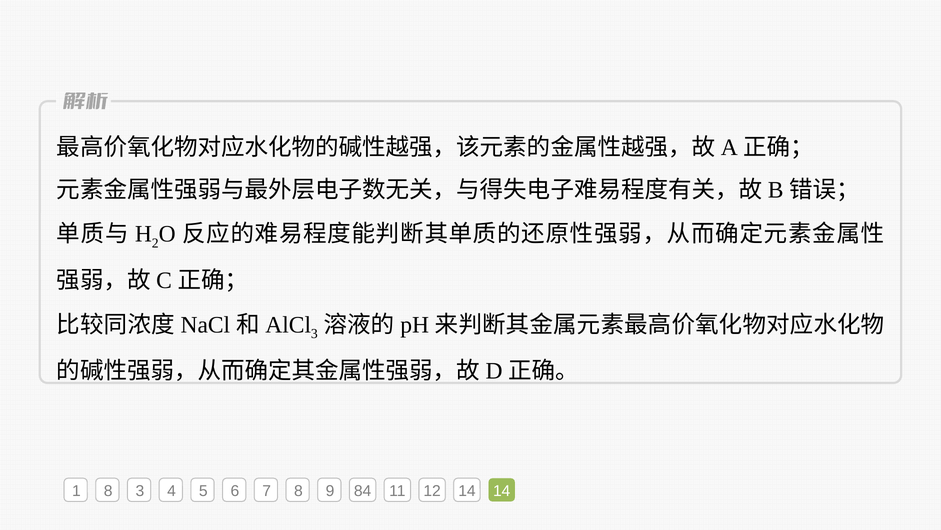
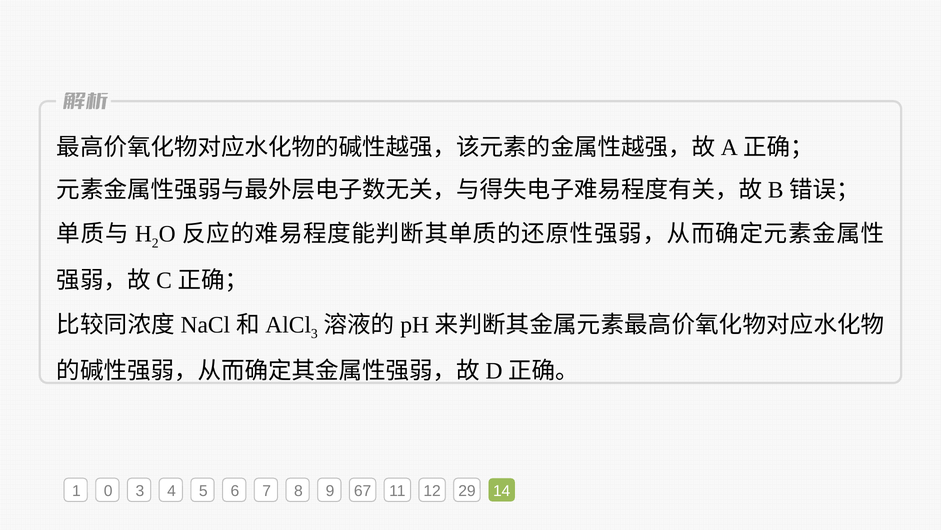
1 8: 8 -> 0
84: 84 -> 67
12 14: 14 -> 29
